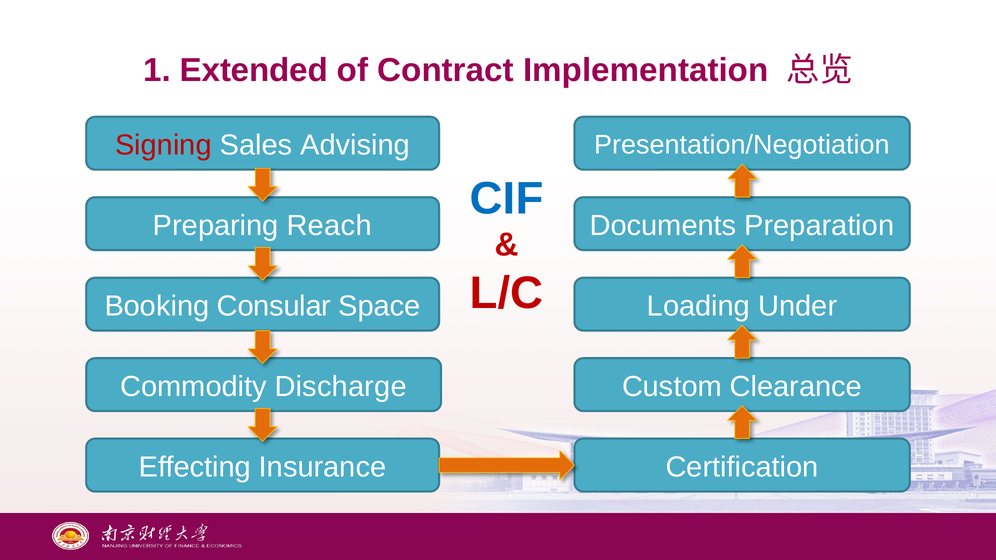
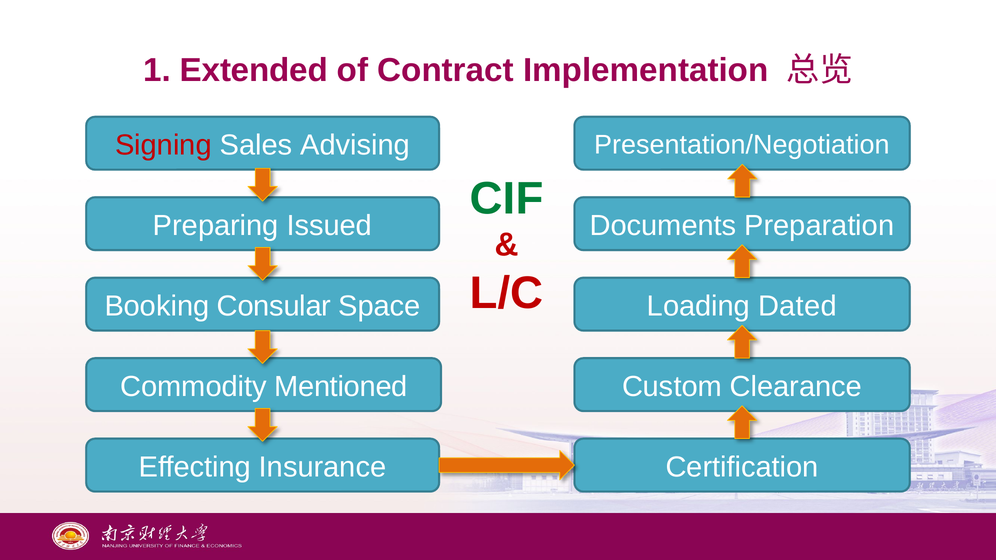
CIF colour: blue -> green
Reach: Reach -> Issued
Under: Under -> Dated
Discharge: Discharge -> Mentioned
